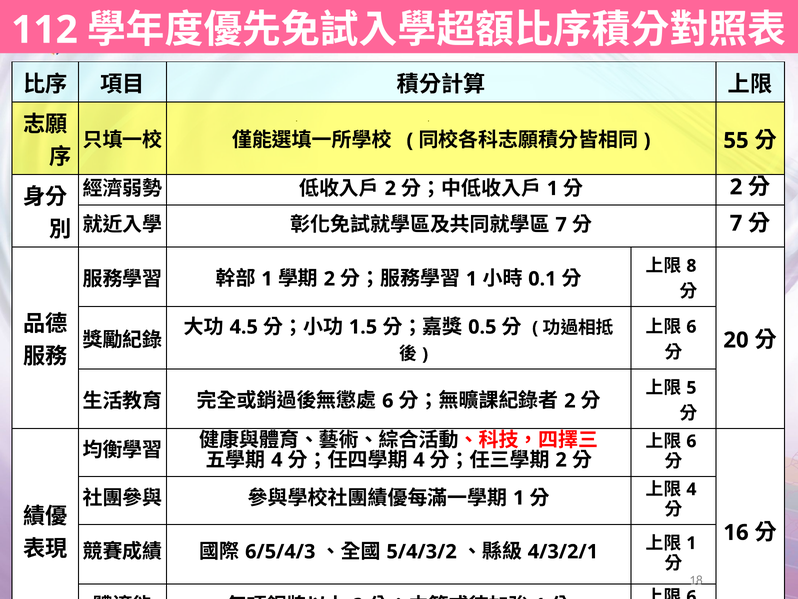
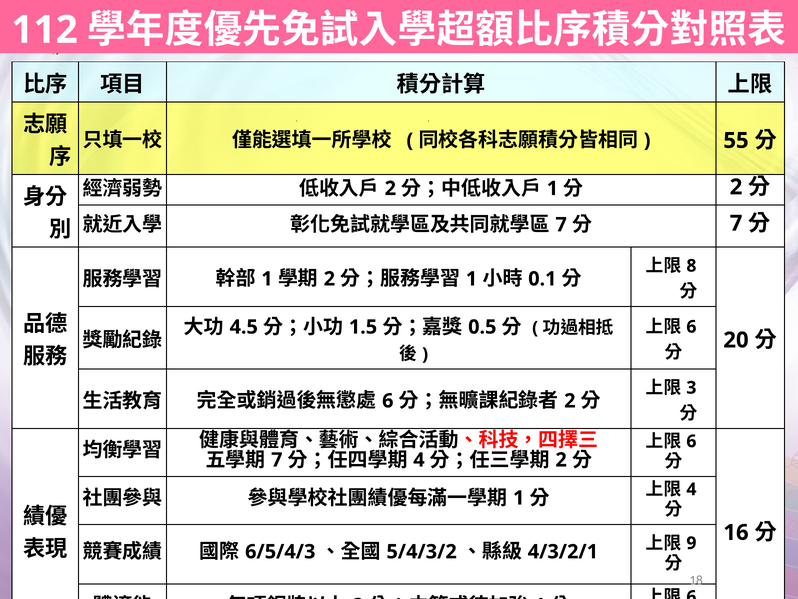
5 at (691, 387): 5 -> 3
4 at (277, 460): 4 -> 7
1 at (691, 543): 1 -> 9
